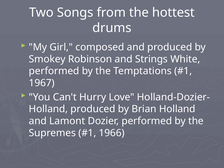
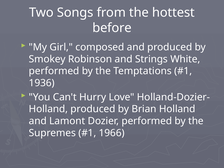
drums: drums -> before
1967: 1967 -> 1936
